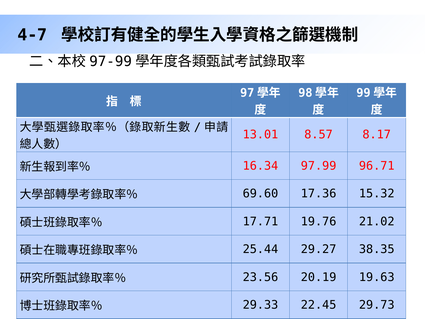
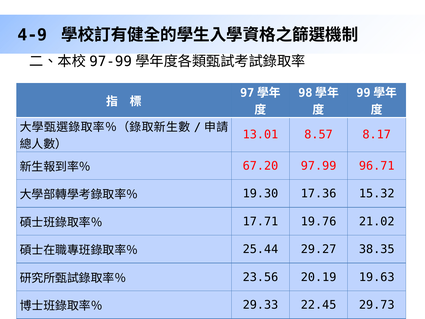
4-7: 4-7 -> 4-9
16.34: 16.34 -> 67.20
69.60: 69.60 -> 19.30
